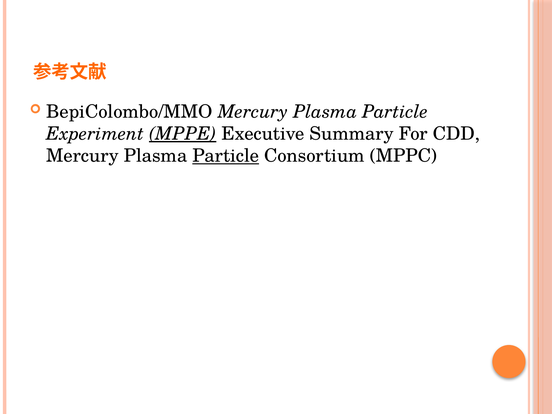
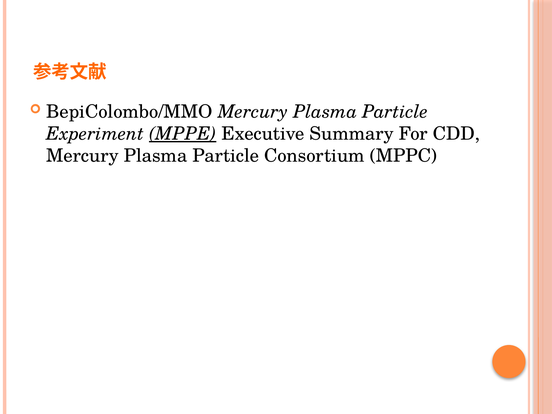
Particle at (226, 156) underline: present -> none
